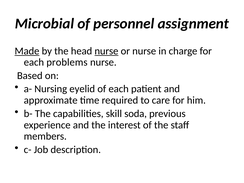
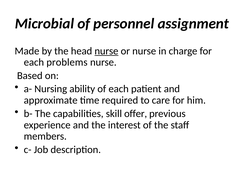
Made underline: present -> none
eyelid: eyelid -> ability
soda: soda -> offer
